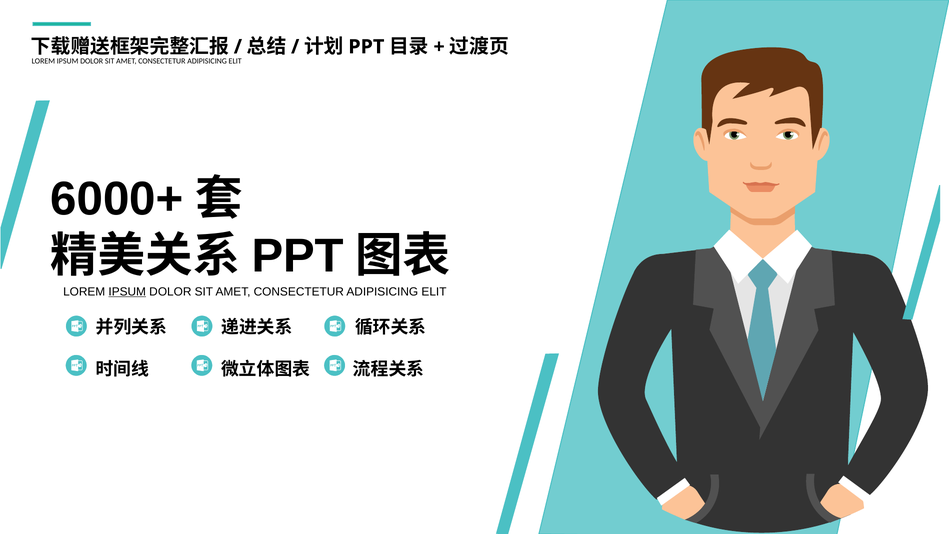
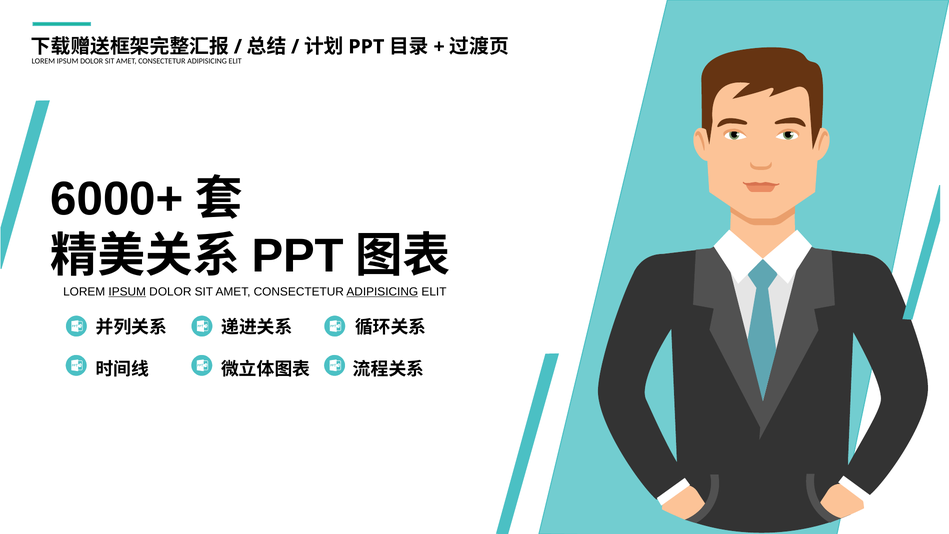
ADIPISICING at (382, 292) underline: none -> present
